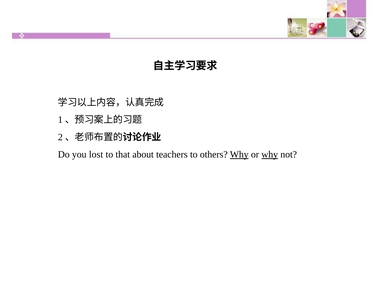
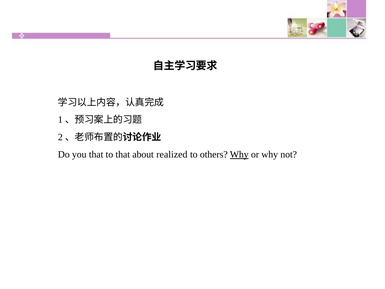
you lost: lost -> that
teachers: teachers -> realized
why at (270, 154) underline: present -> none
